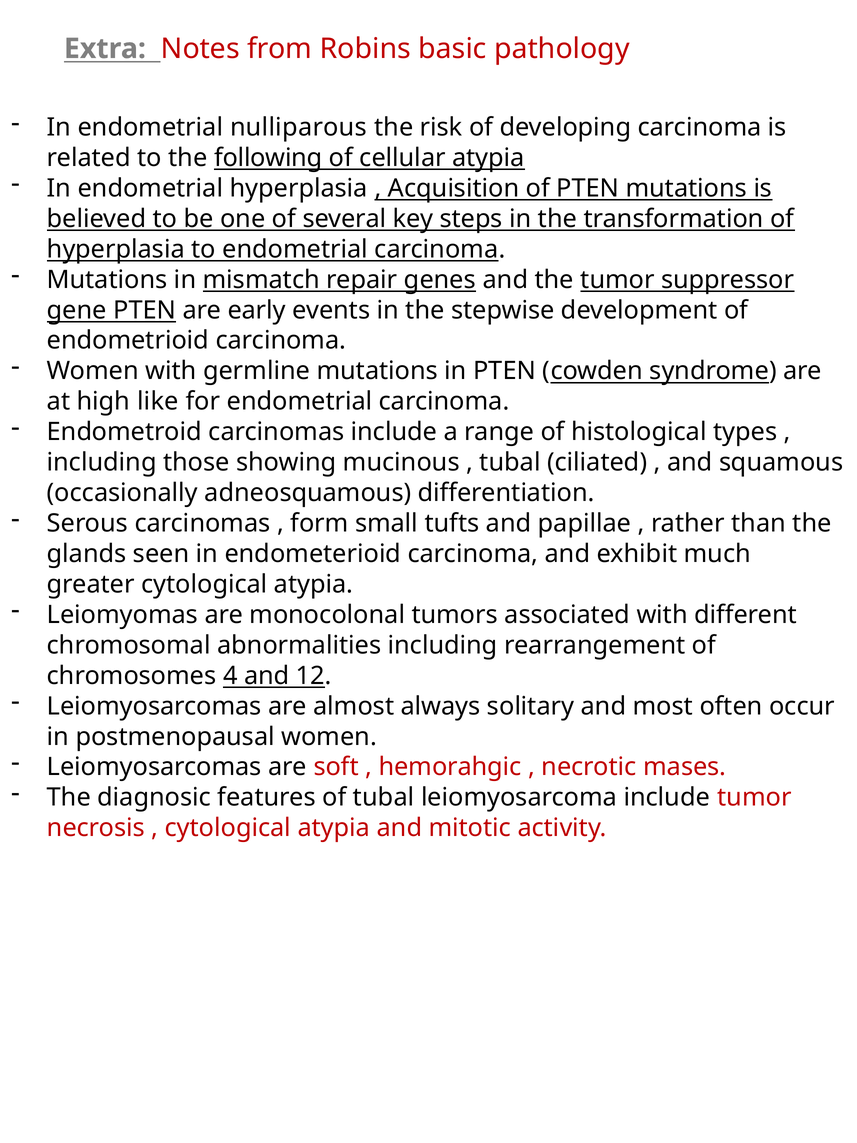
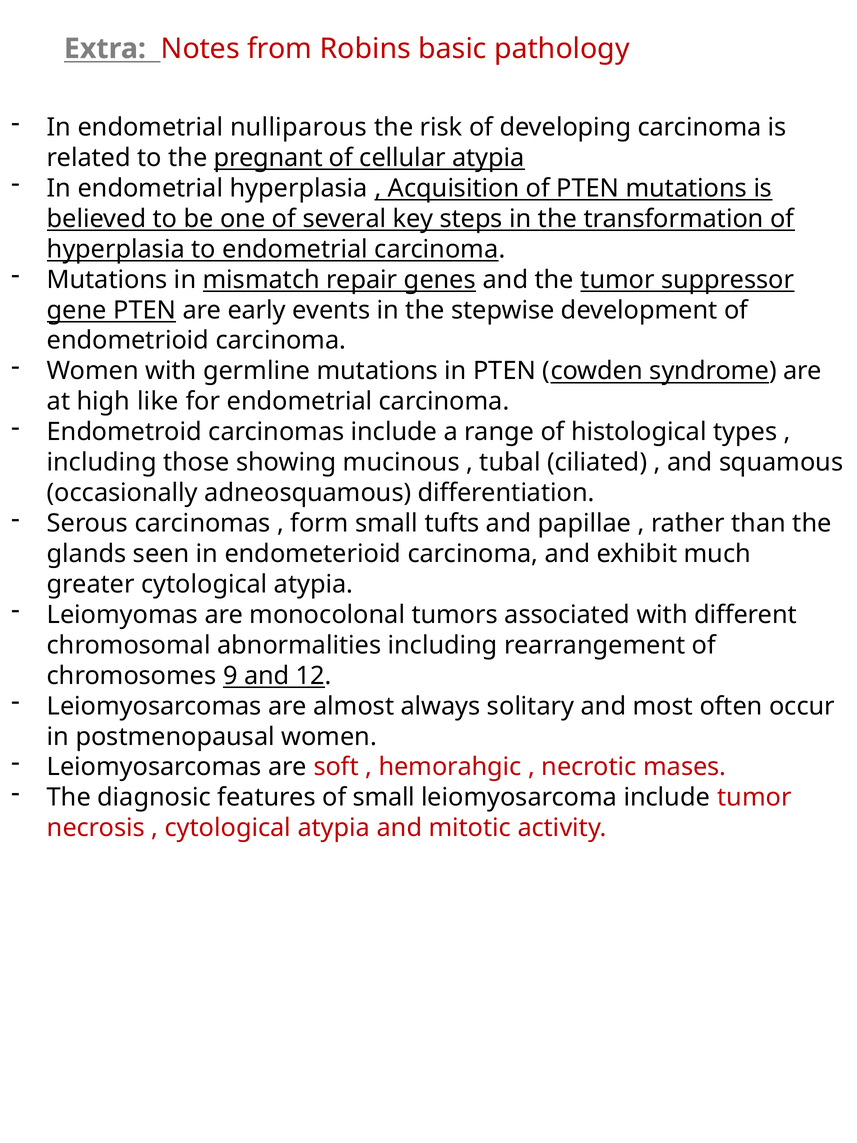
following: following -> pregnant
4: 4 -> 9
of tubal: tubal -> small
